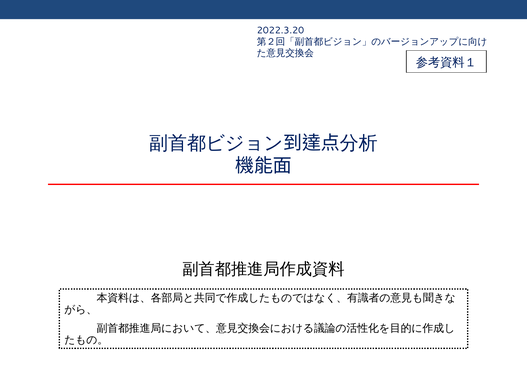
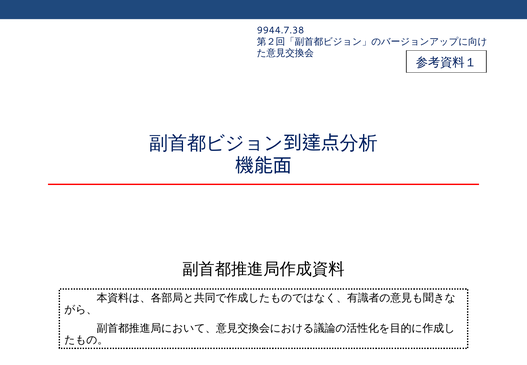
2022.3.20: 2022.3.20 -> 9944.7.38
